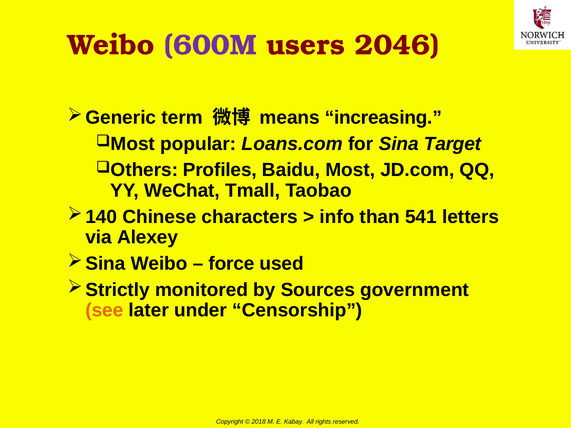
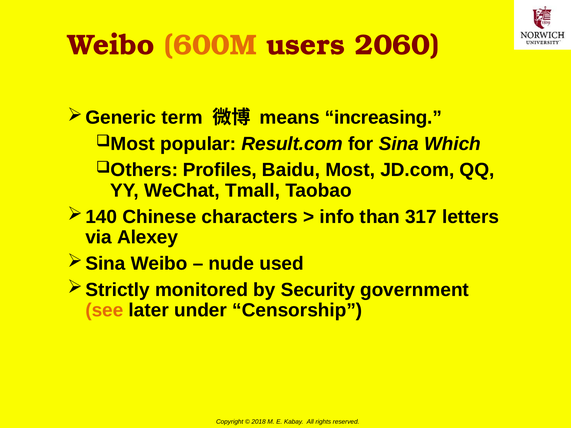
600M colour: purple -> orange
2046: 2046 -> 2060
Loans.com: Loans.com -> Result.com
Target: Target -> Which
541: 541 -> 317
force: force -> nude
Sources: Sources -> Security
